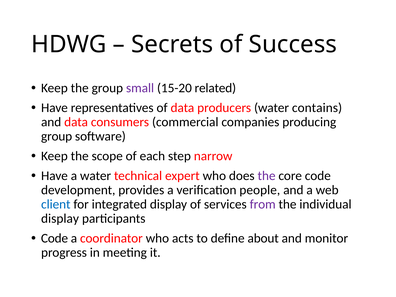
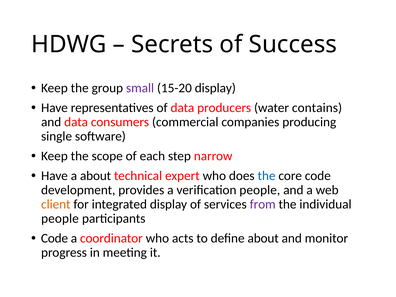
15-20 related: related -> display
group at (57, 136): group -> single
a water: water -> about
the at (267, 176) colour: purple -> blue
client colour: blue -> orange
display at (60, 219): display -> people
